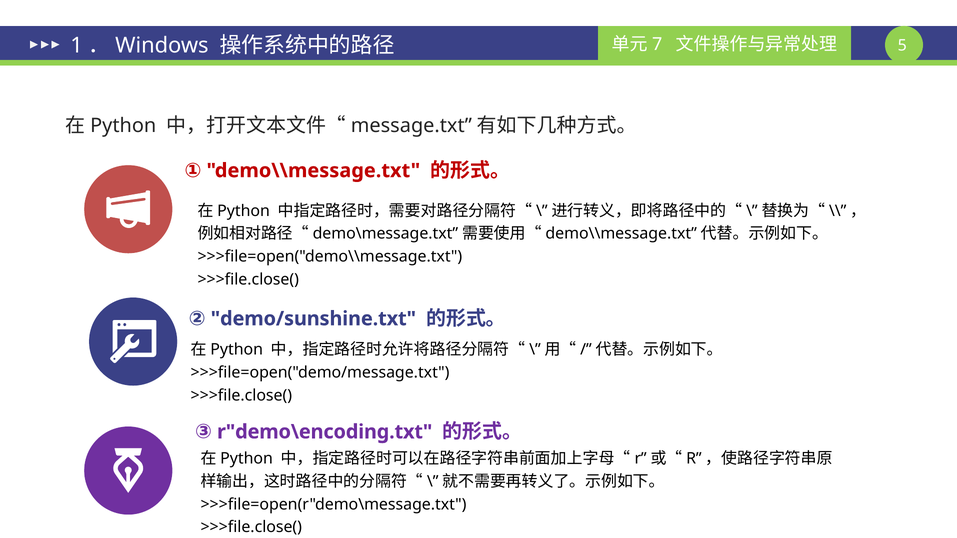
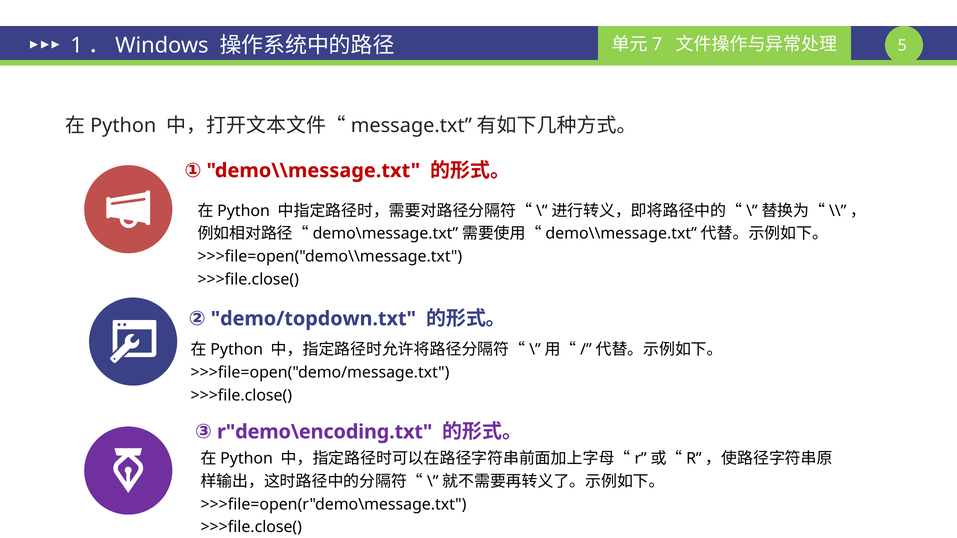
demo/sunshine.txt: demo/sunshine.txt -> demo/topdown.txt
